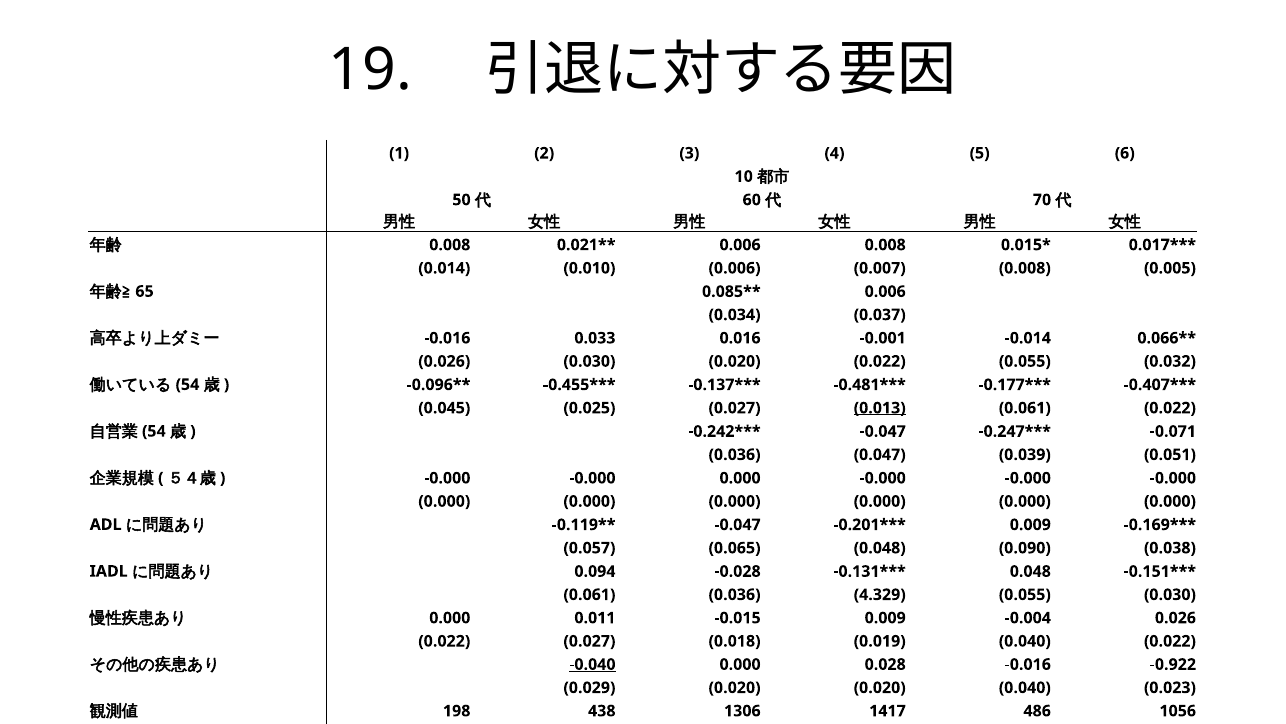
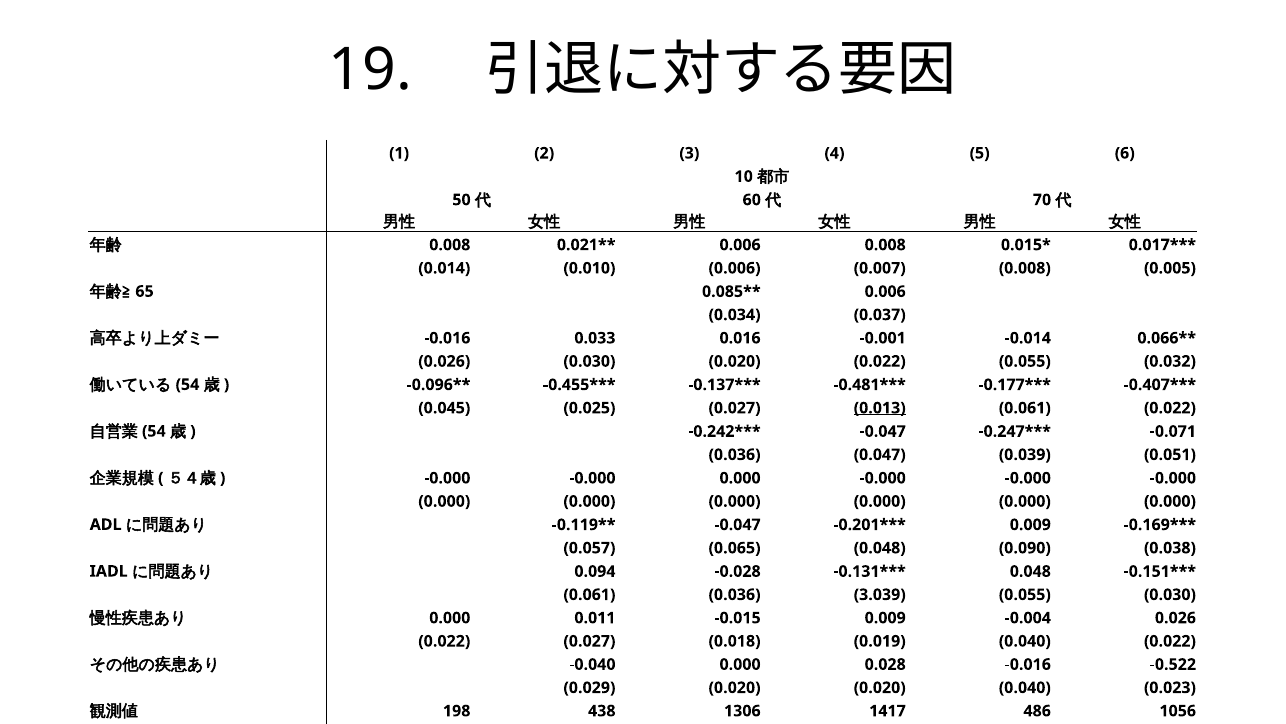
4.329: 4.329 -> 3.039
-0.040 underline: present -> none
-0.922: -0.922 -> -0.522
